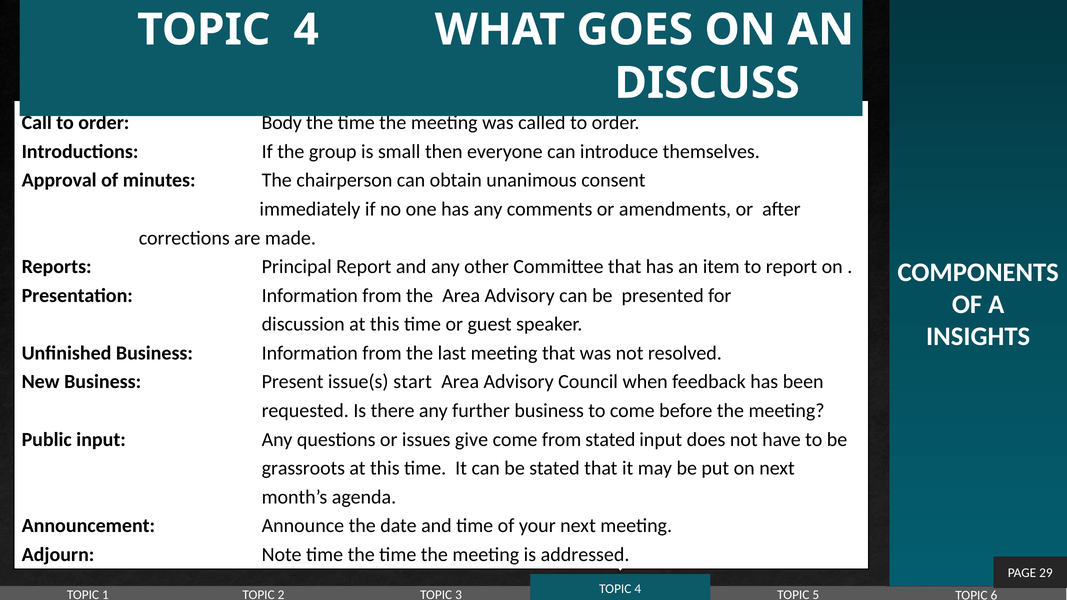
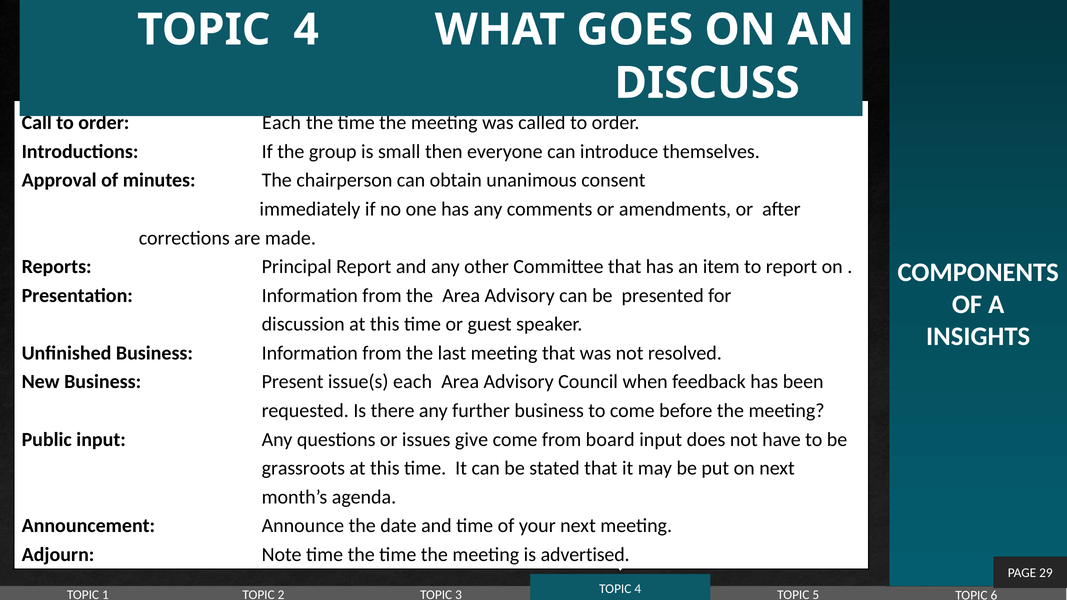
order Body: Body -> Each
issue(s start: start -> each
from stated: stated -> board
addressed: addressed -> advertised
